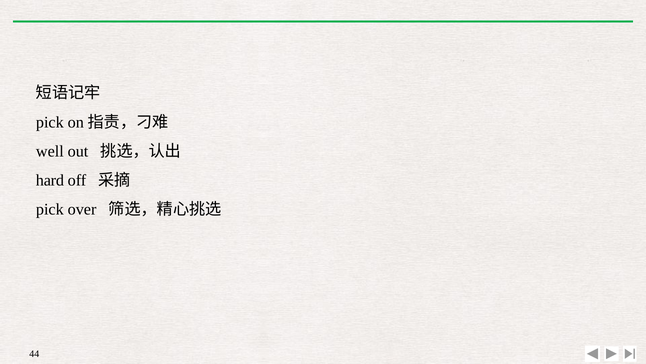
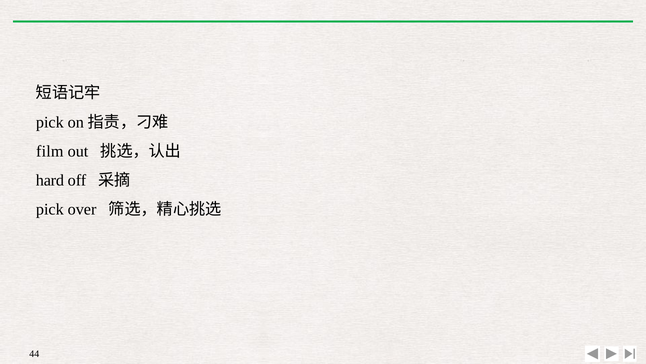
well: well -> film
